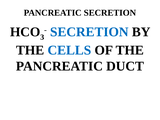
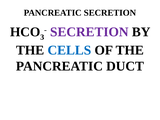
SECRETION at (89, 32) colour: blue -> purple
